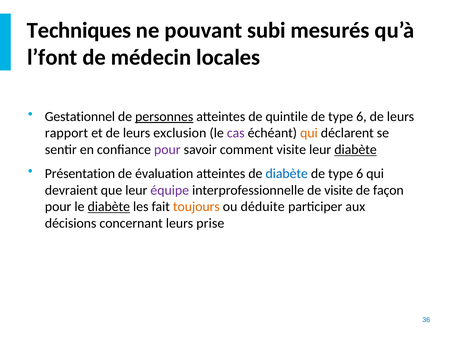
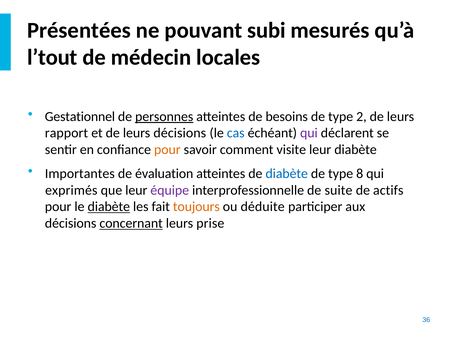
Techniques: Techniques -> Présentées
l’font: l’font -> l’tout
quintile: quintile -> besoins
6 at (361, 117): 6 -> 2
leurs exclusion: exclusion -> décisions
cas colour: purple -> blue
qui at (309, 133) colour: orange -> purple
pour at (167, 150) colour: purple -> orange
diabète at (356, 150) underline: present -> none
Présentation: Présentation -> Importantes
6 at (360, 174): 6 -> 8
devraient: devraient -> exprimés
de visite: visite -> suite
façon: façon -> actifs
concernant underline: none -> present
